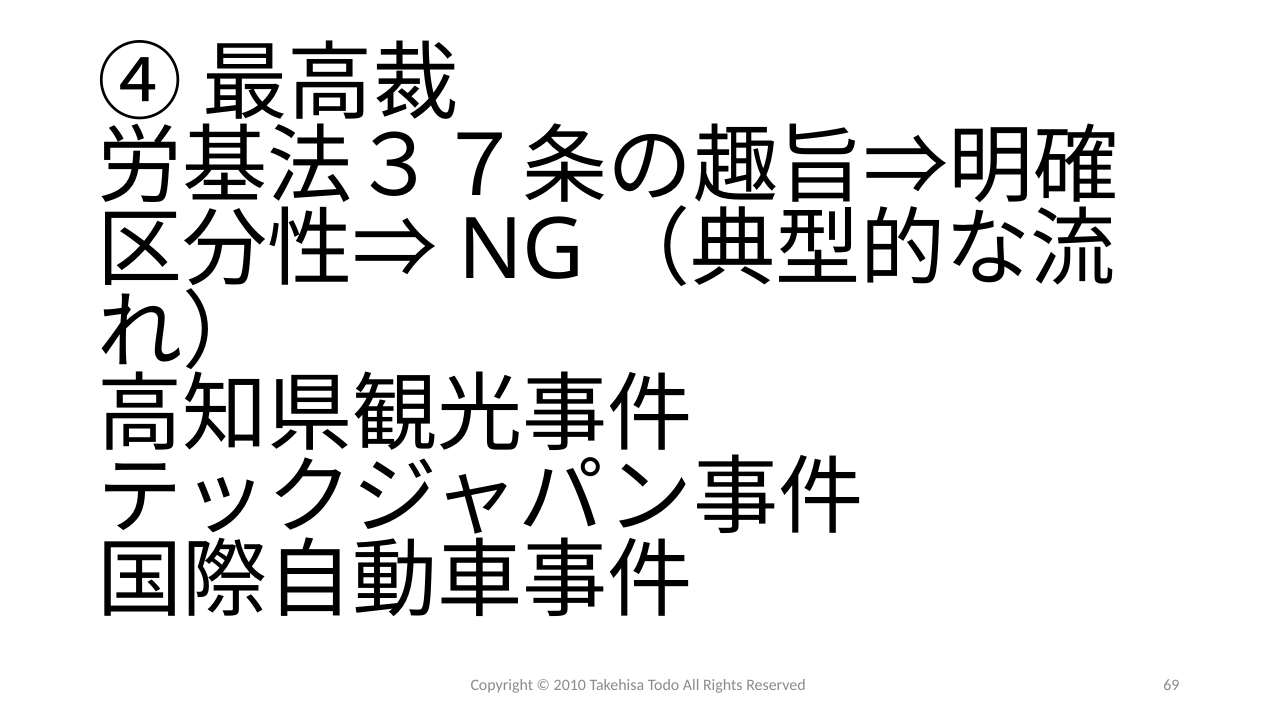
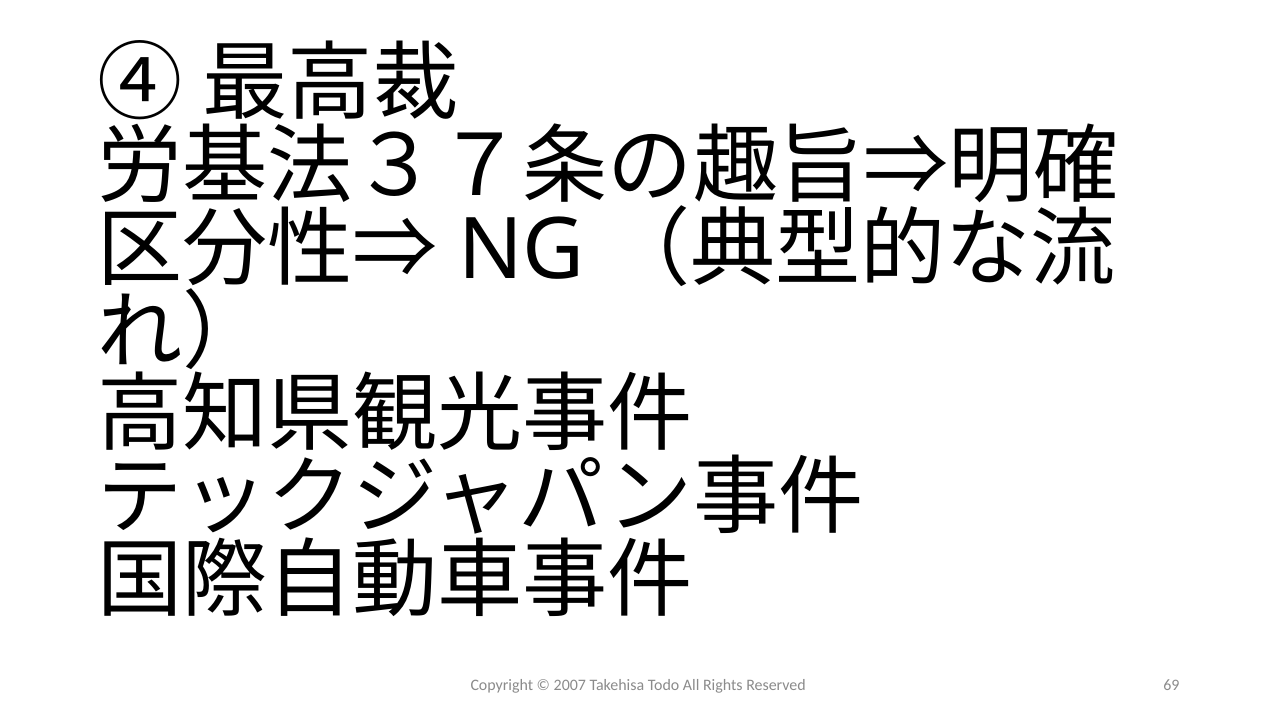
2010: 2010 -> 2007
